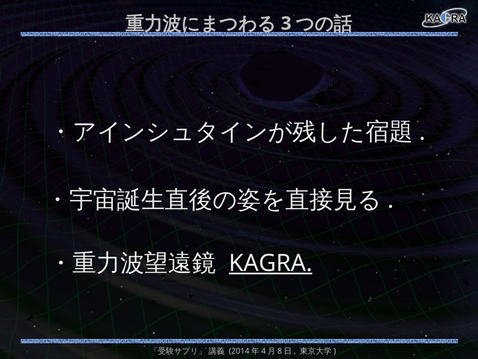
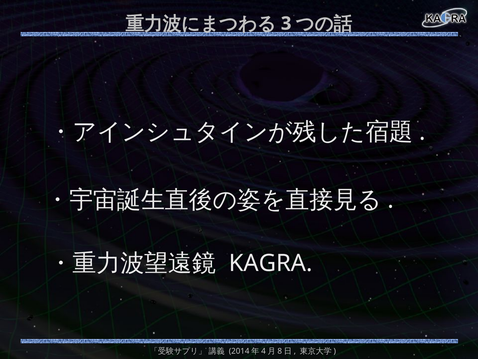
KAGRA underline: present -> none
